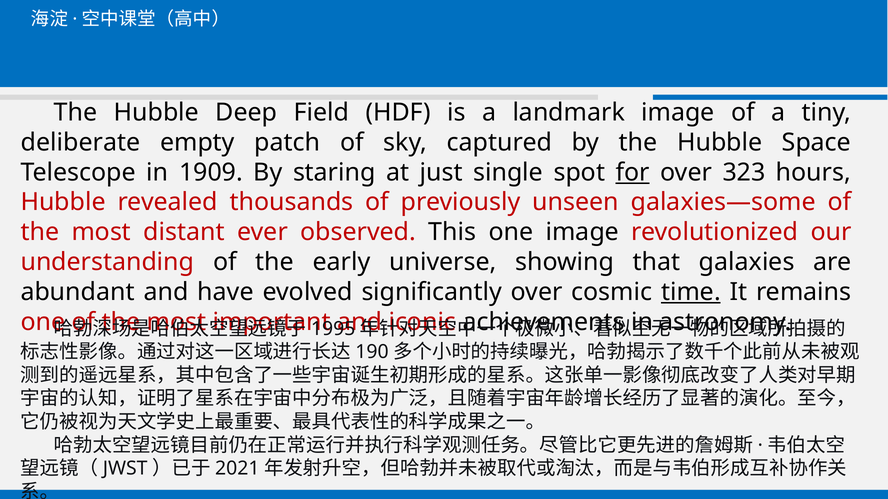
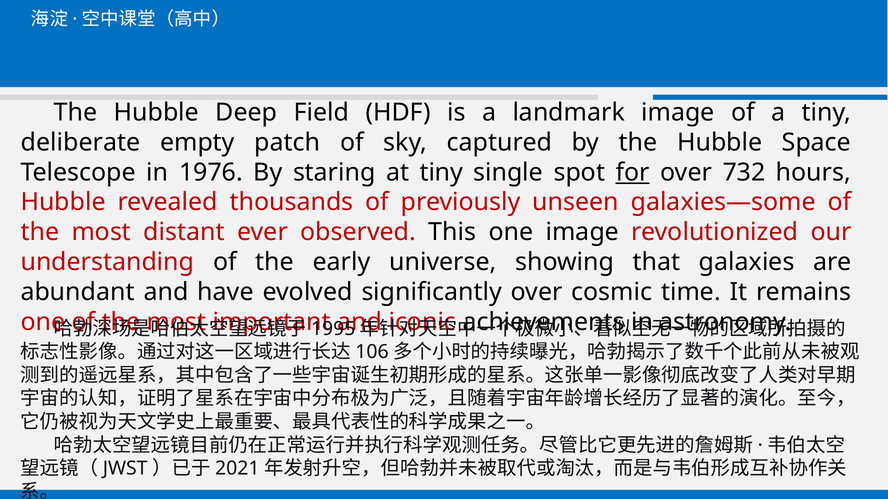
1909: 1909 -> 1976
at just: just -> tiny
323: 323 -> 732
time underline: present -> none
190: 190 -> 106
